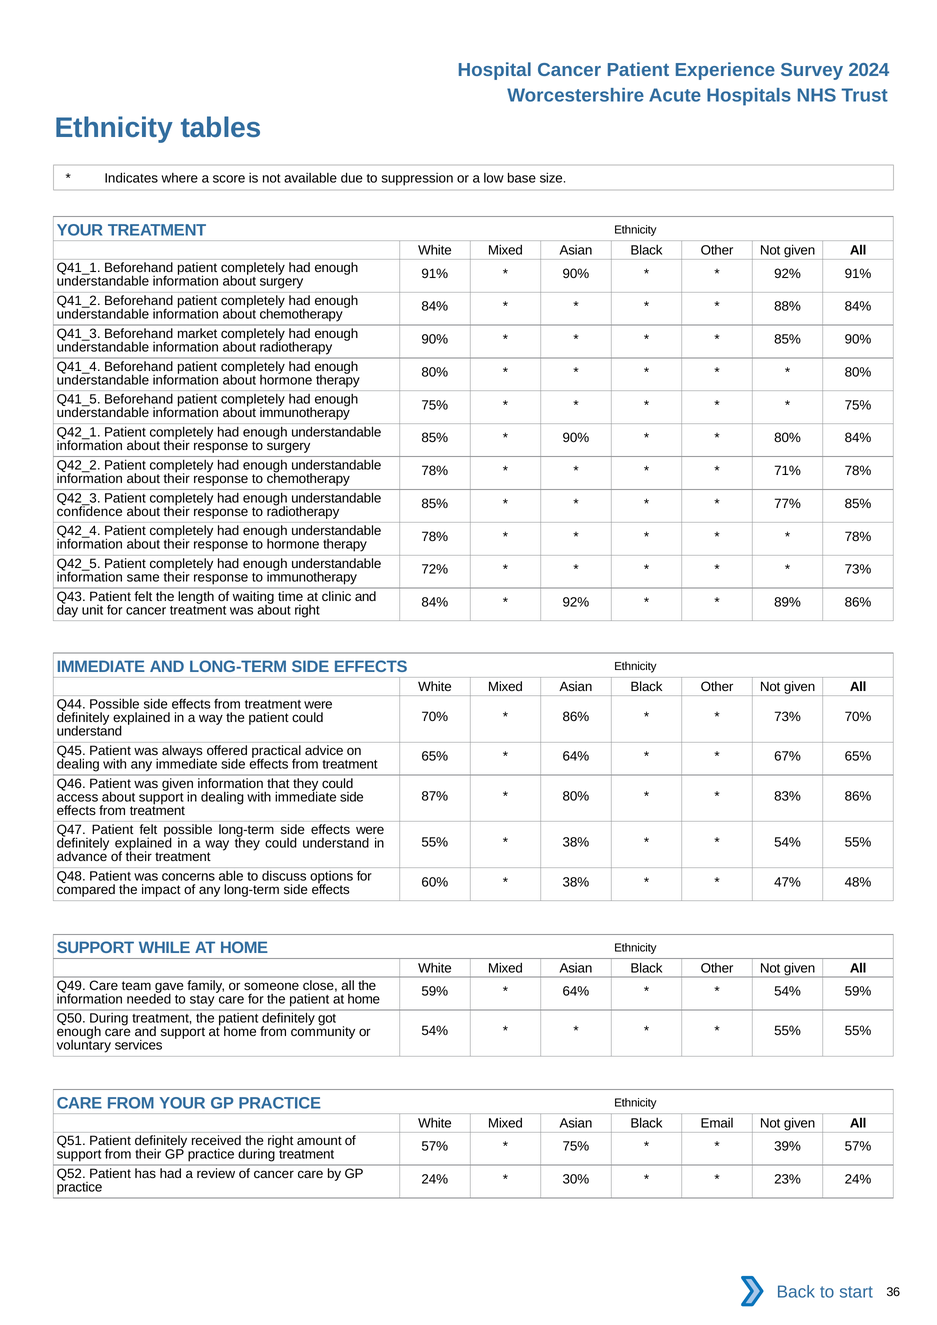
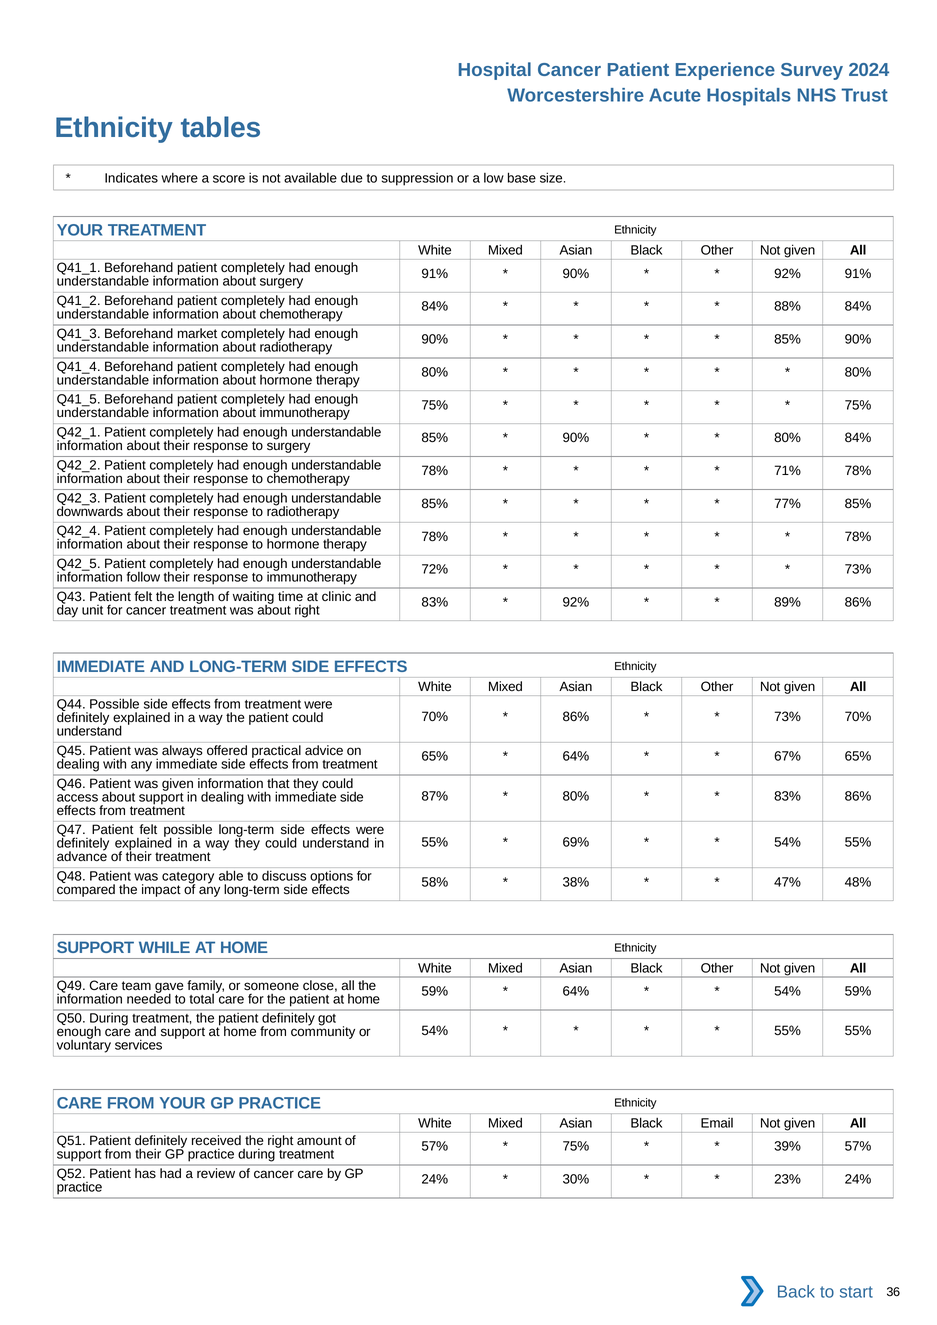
confidence: confidence -> downwards
same: same -> follow
84% at (435, 603): 84% -> 83%
38% at (576, 843): 38% -> 69%
concerns: concerns -> category
60%: 60% -> 58%
stay: stay -> total
